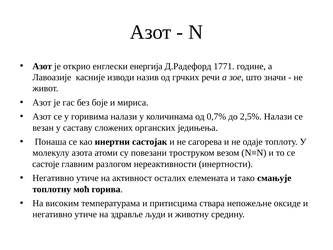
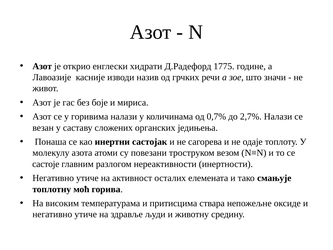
енергија: енергија -> хидрати
1771: 1771 -> 1775
2,5%: 2,5% -> 2,7%
